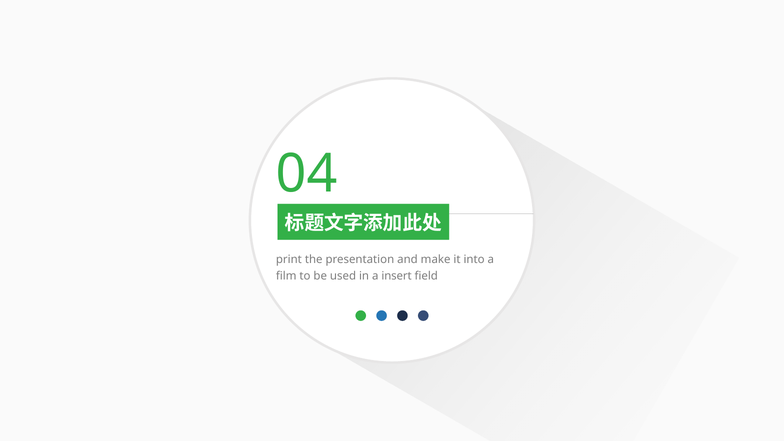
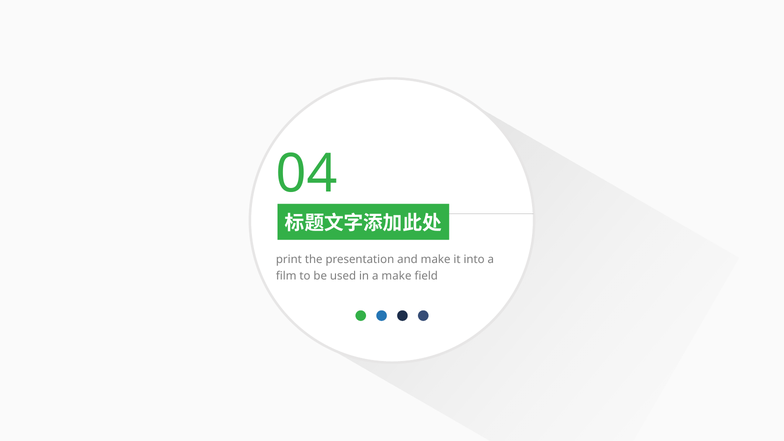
a insert: insert -> make
